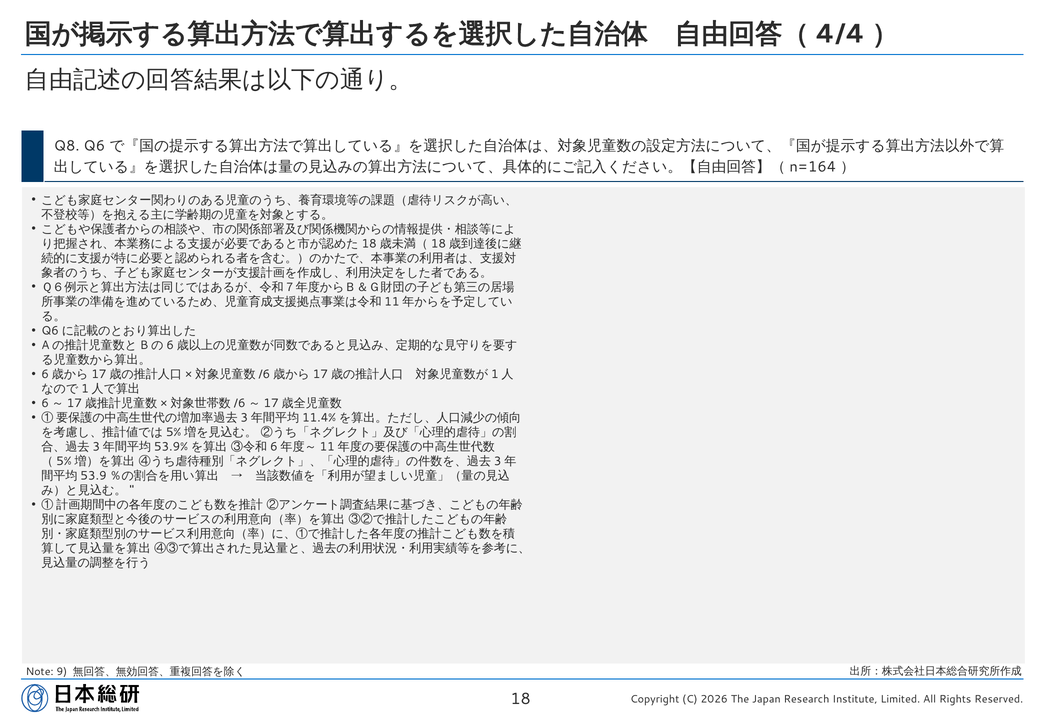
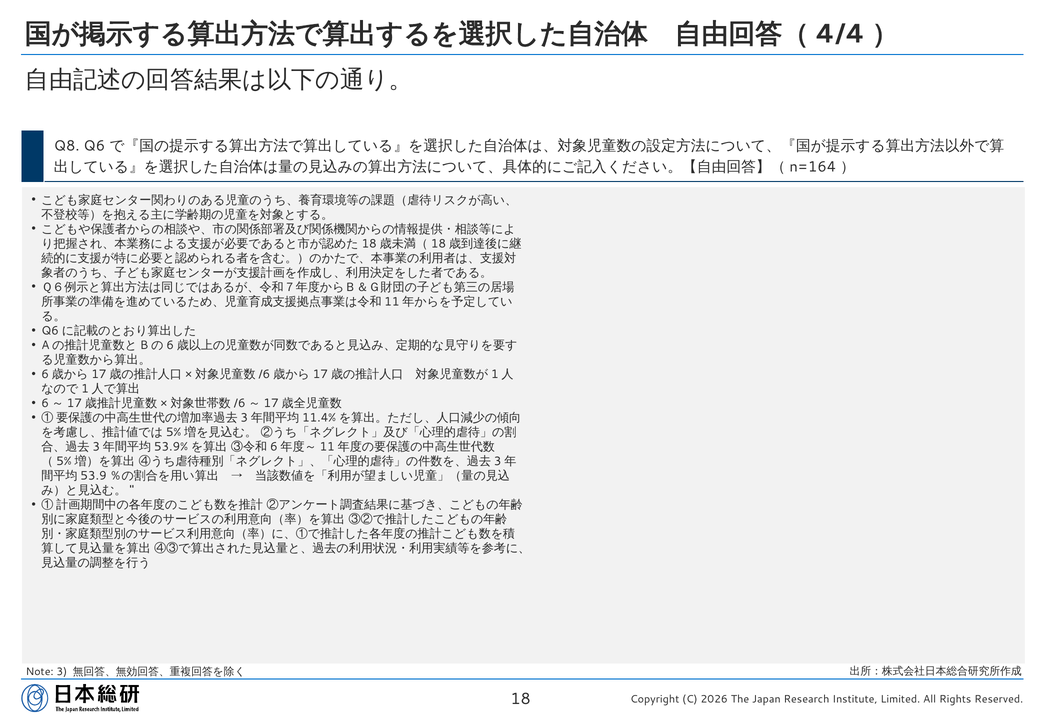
9: 9 -> 3
